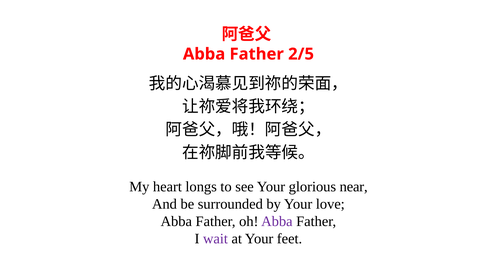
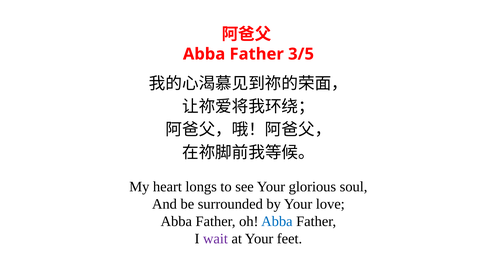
2/5: 2/5 -> 3/5
near: near -> soul
Abba at (277, 222) colour: purple -> blue
